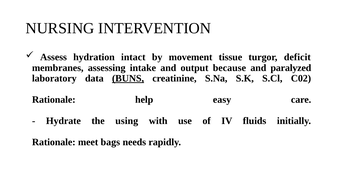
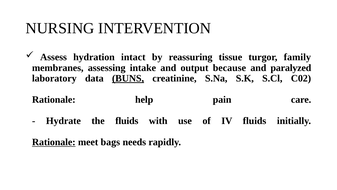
movement: movement -> reassuring
deficit: deficit -> family
easy: easy -> pain
the using: using -> fluids
Rationale at (54, 142) underline: none -> present
